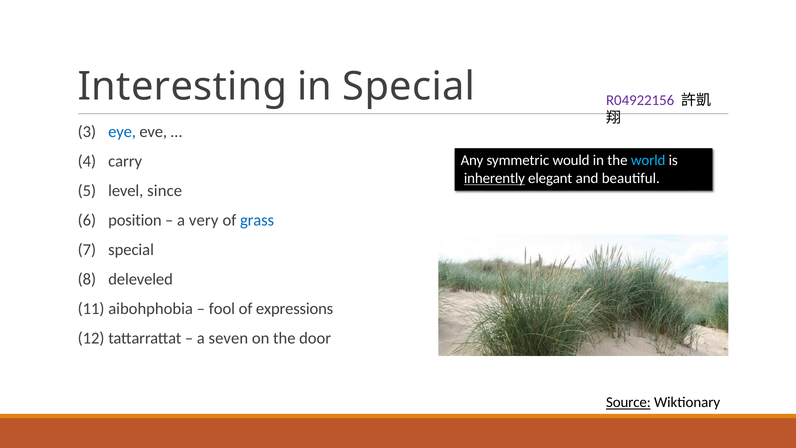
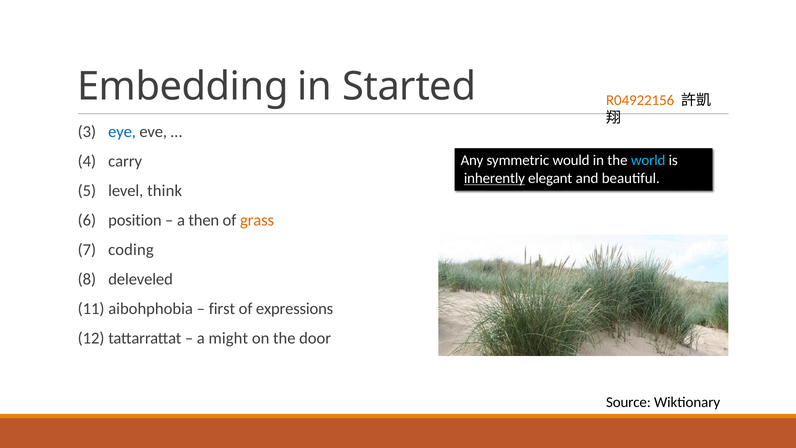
Interesting: Interesting -> Embedding
in Special: Special -> Started
R04922156 colour: purple -> orange
since: since -> think
very: very -> then
grass colour: blue -> orange
special at (131, 250): special -> coding
fool: fool -> first
seven: seven -> might
Source underline: present -> none
